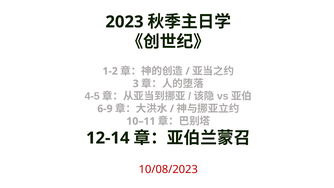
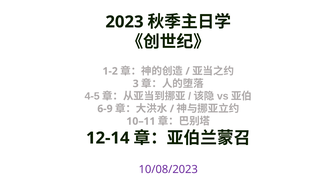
10/08/2023 colour: red -> purple
